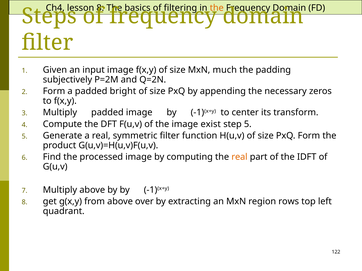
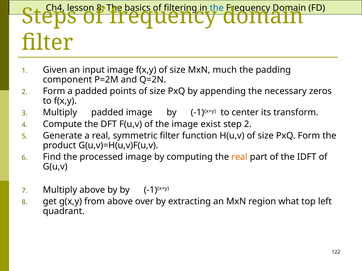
the at (217, 8) colour: orange -> blue
subjectively: subjectively -> component
bright: bright -> points
step 5: 5 -> 2
rows: rows -> what
